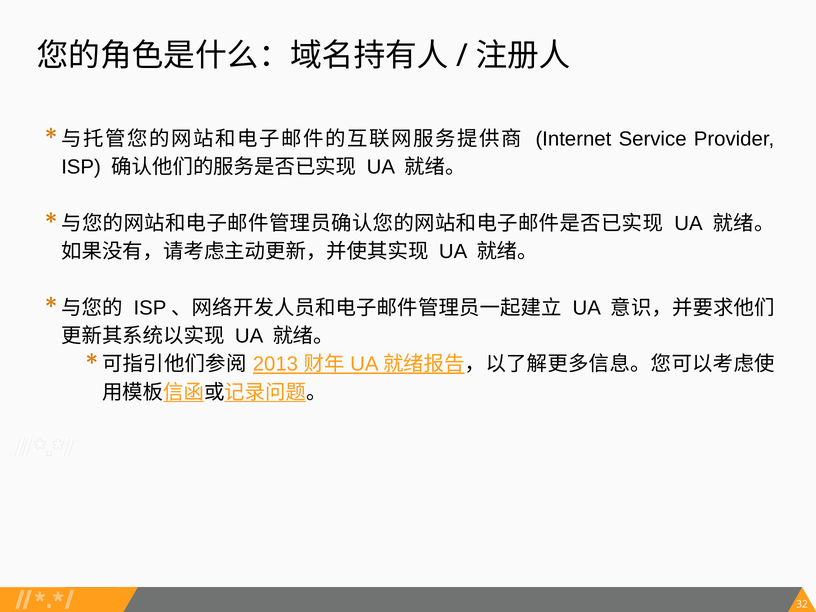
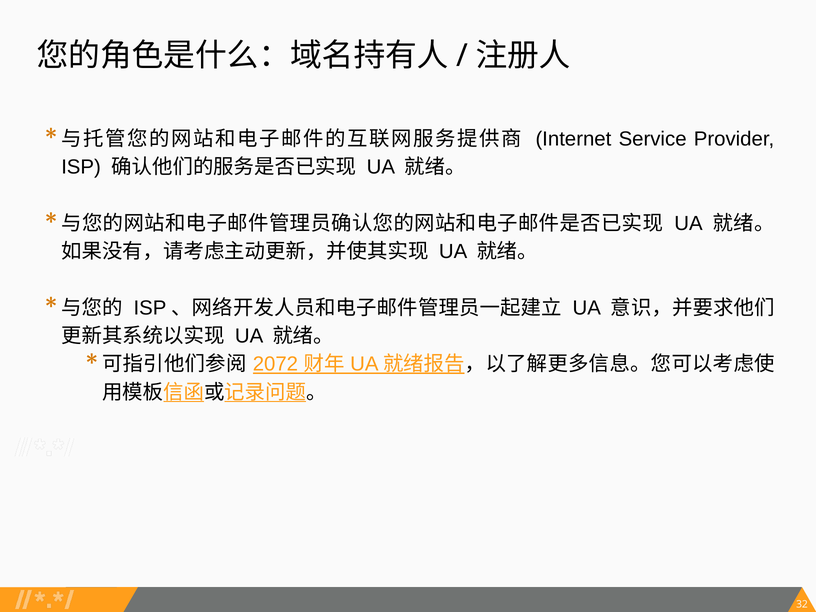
2013: 2013 -> 2072
